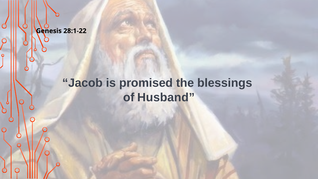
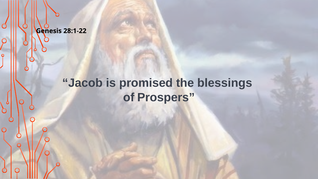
Husband: Husband -> Prospers
